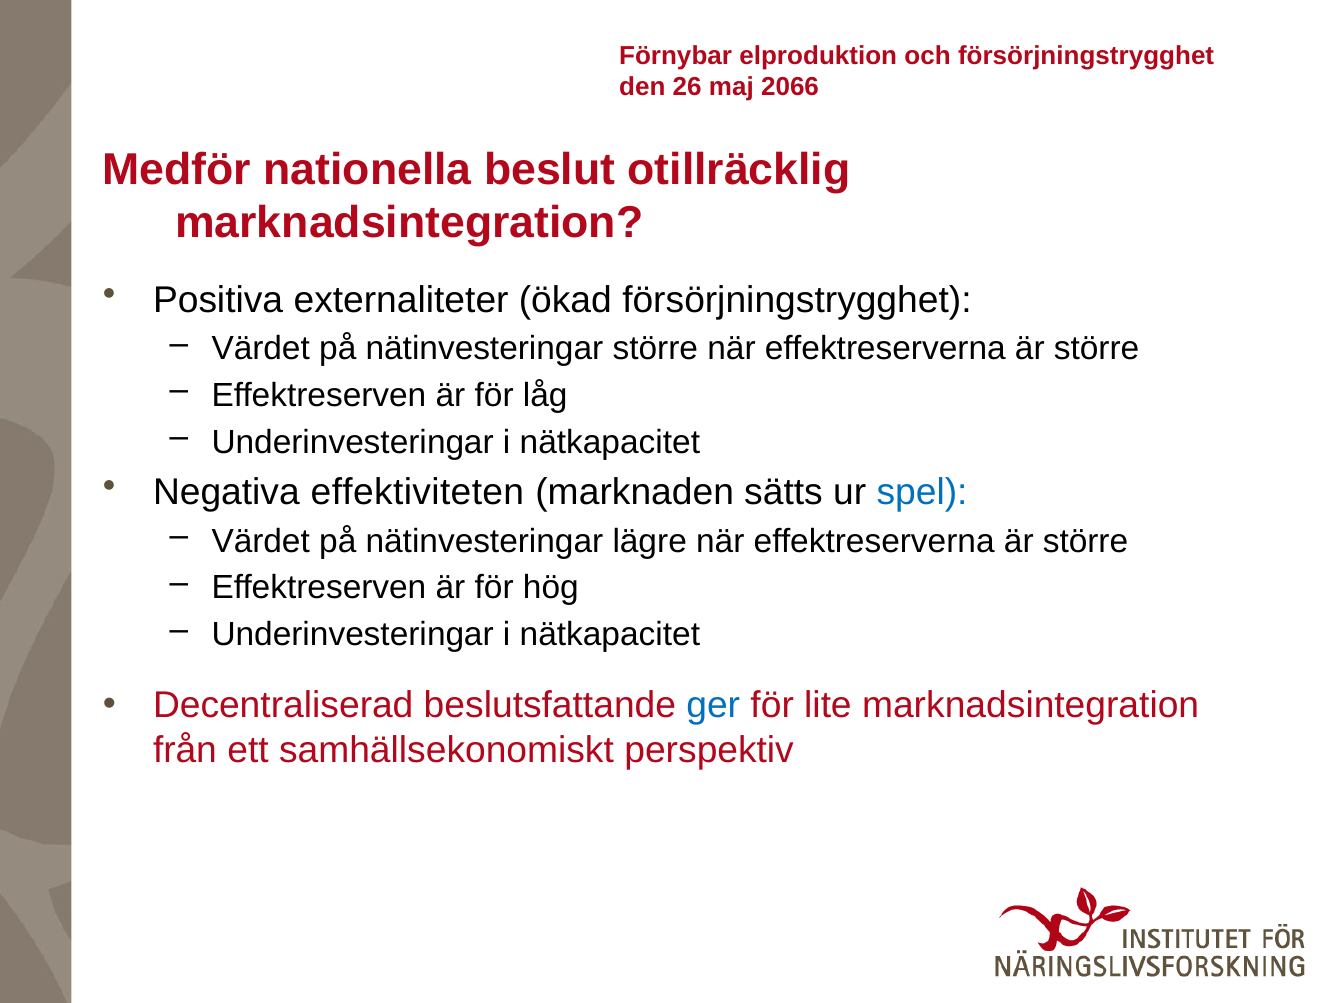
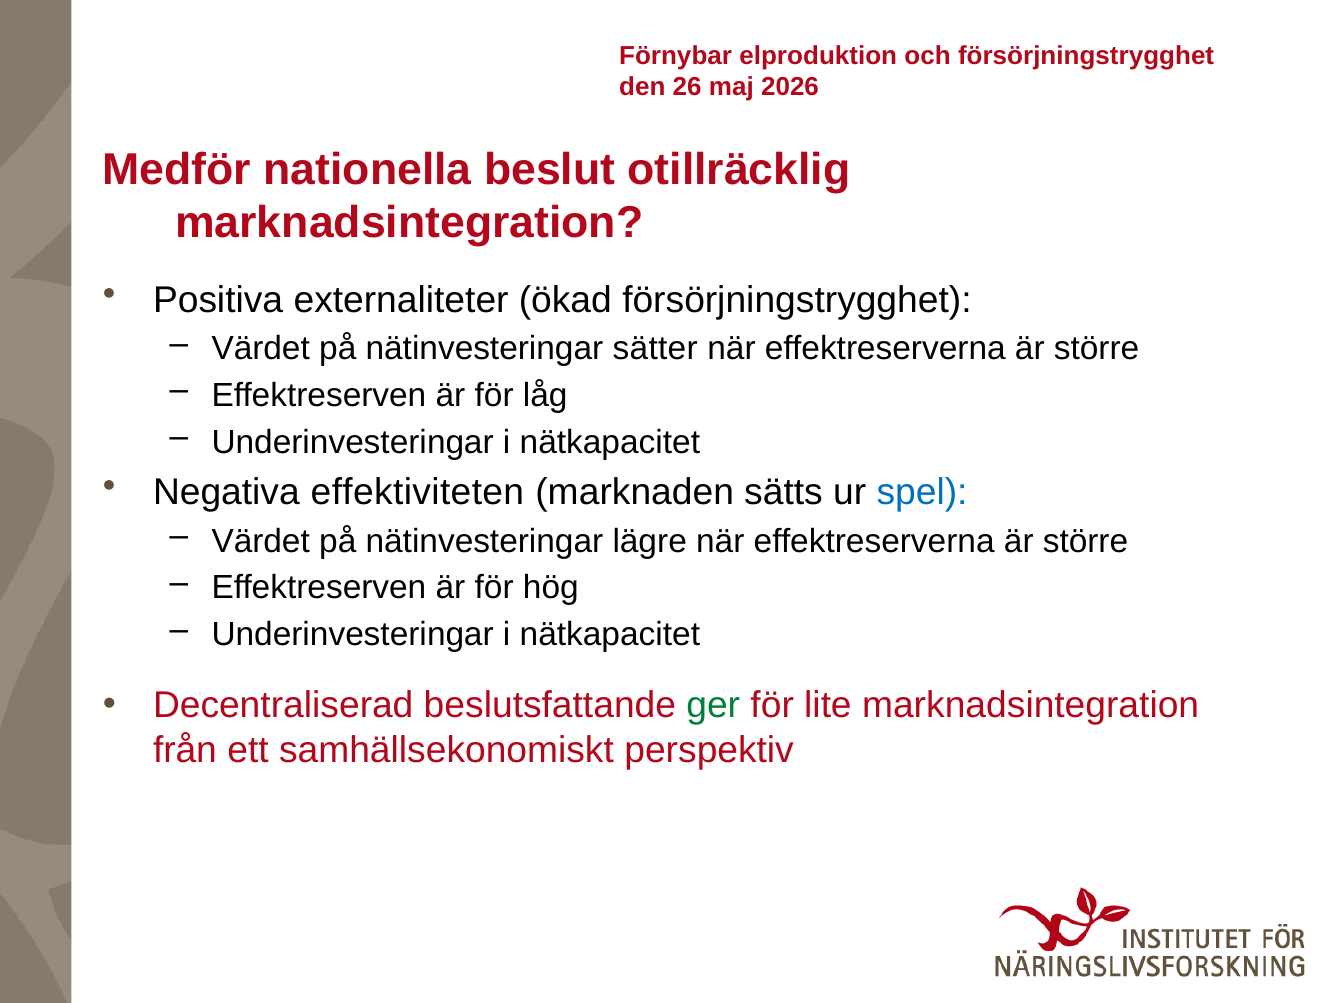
2066: 2066 -> 2026
nätinvesteringar större: större -> sätter
ger colour: blue -> green
